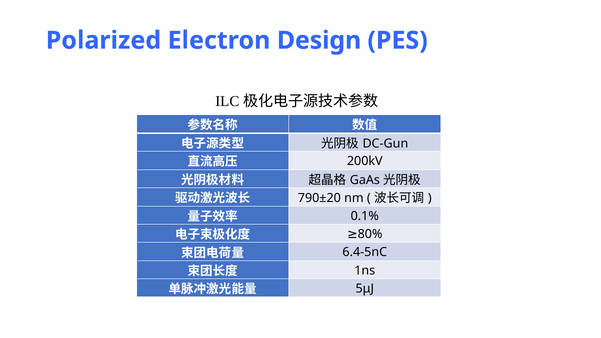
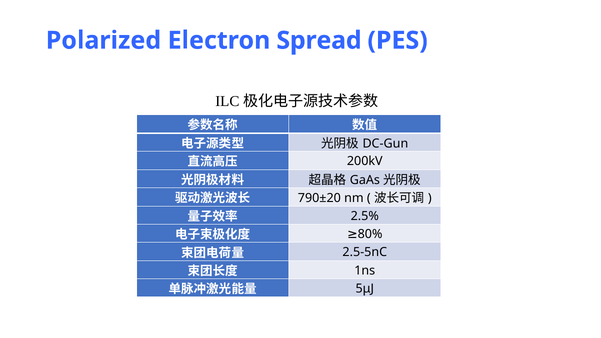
Design: Design -> Spread
0.1%: 0.1% -> 2.5%
6.4-5nC: 6.4-5nC -> 2.5-5nC
